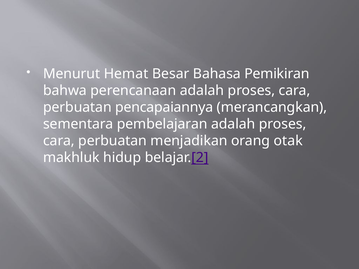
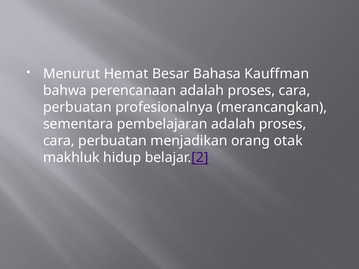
Pemikiran: Pemikiran -> Kauffman
pencapaiannya: pencapaiannya -> profesionalnya
